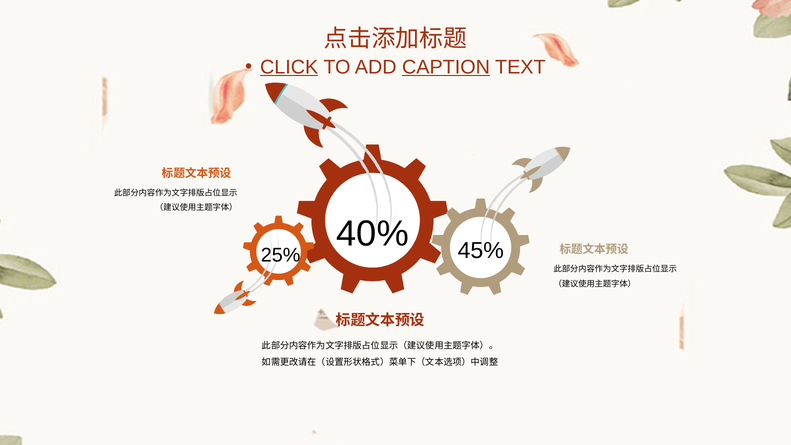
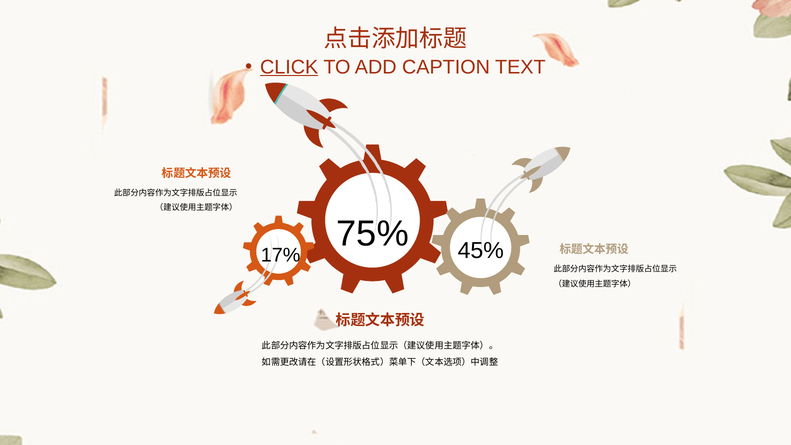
CAPTION underline: present -> none
40%: 40% -> 75%
25%: 25% -> 17%
